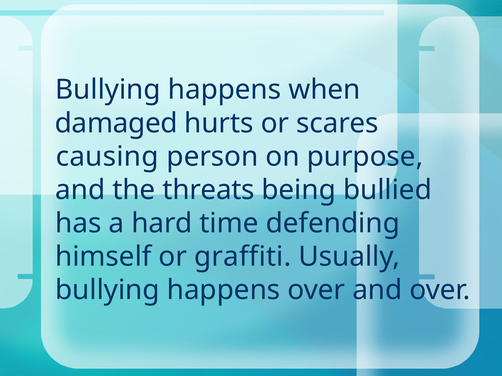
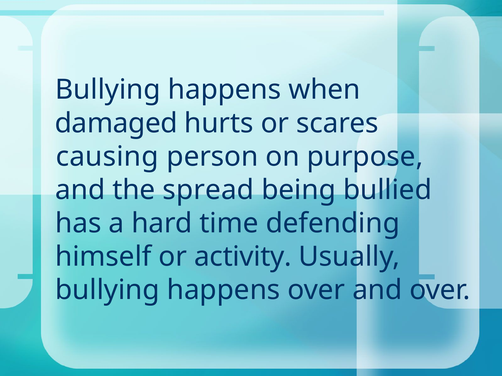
threats: threats -> spread
graffiti: graffiti -> activity
